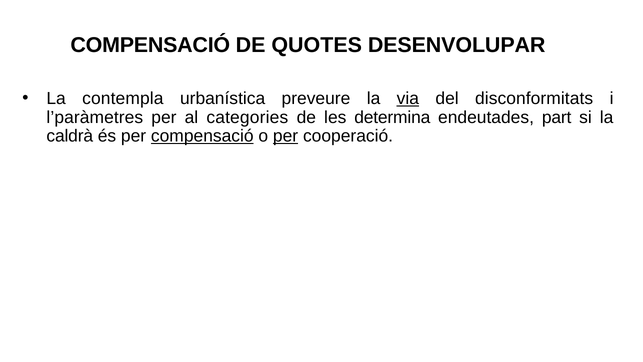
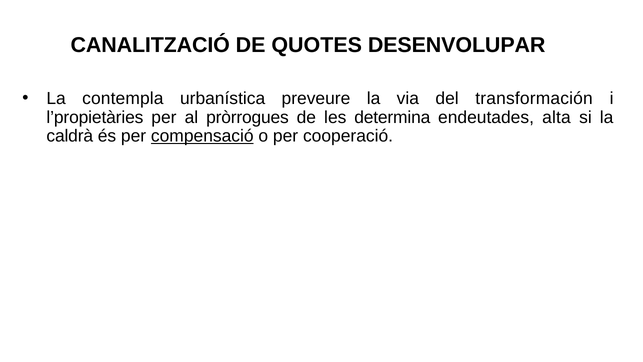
COMPENSACIÓ at (150, 45): COMPENSACIÓ -> CANALITZACIÓ
via underline: present -> none
disconformitats: disconformitats -> transformación
l’paràmetres: l’paràmetres -> l’propietàries
categories: categories -> pròrrogues
part: part -> alta
per at (286, 136) underline: present -> none
